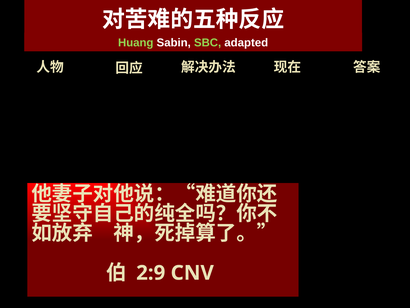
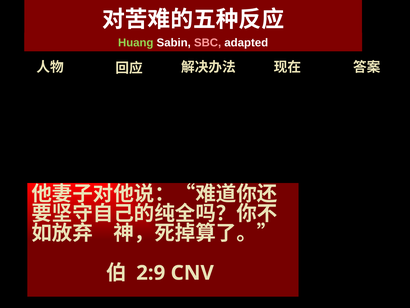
SBC colour: light green -> pink
